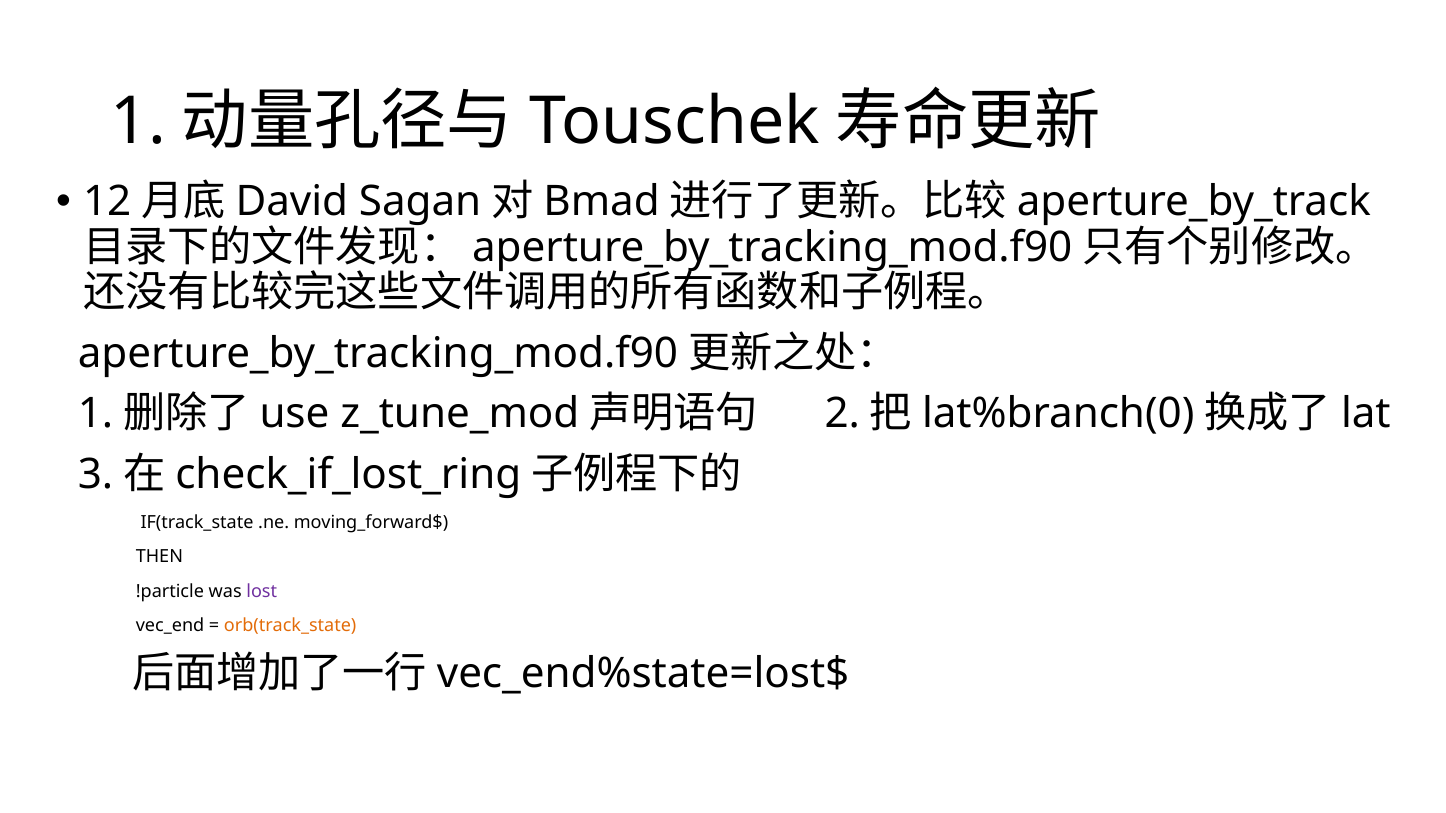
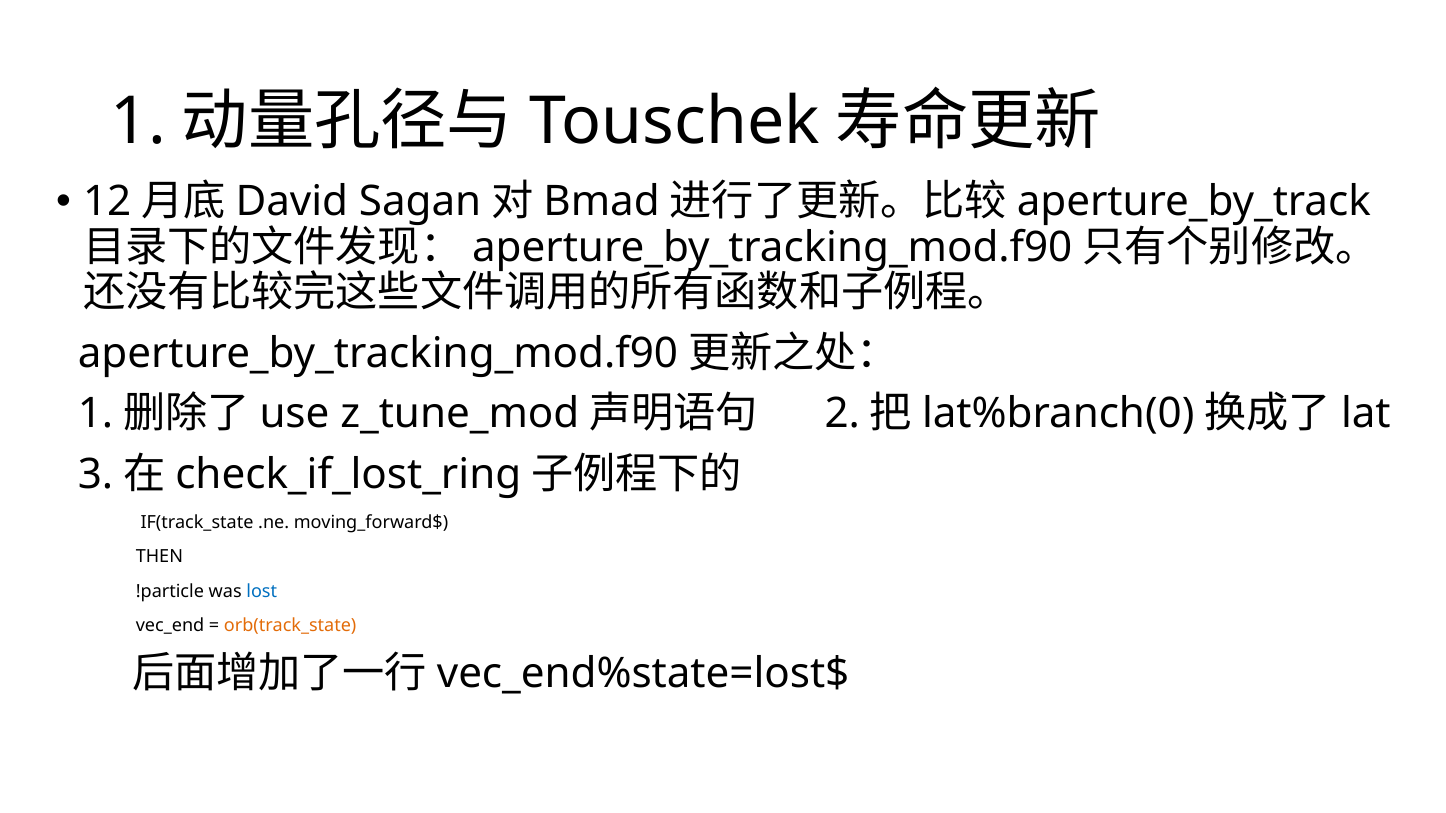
lost colour: purple -> blue
